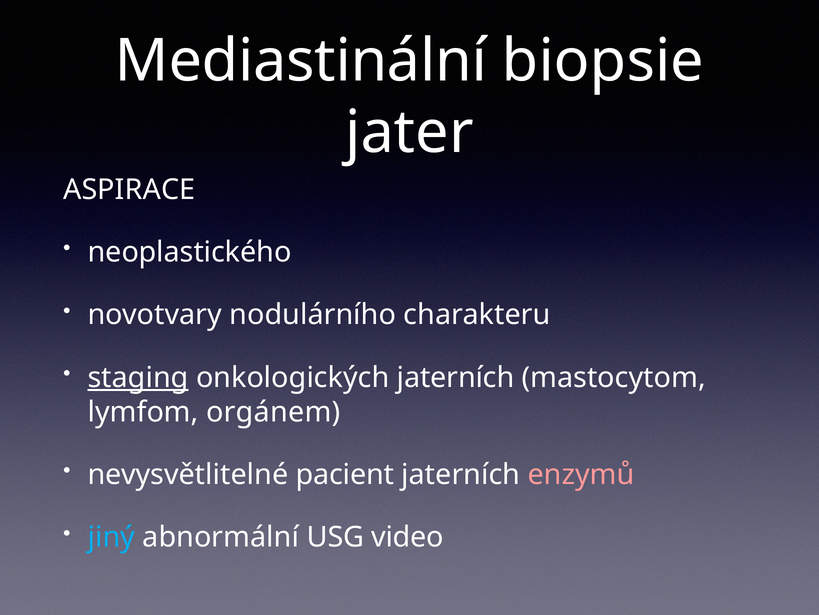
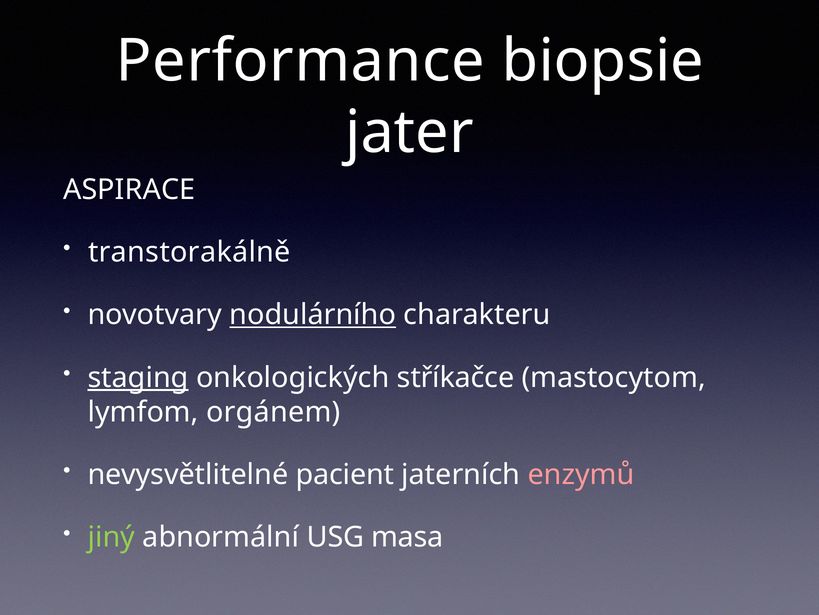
Mediastinální: Mediastinální -> Performance
neoplastického: neoplastického -> transtorakálně
nodulárního underline: none -> present
onkologických jaterních: jaterních -> stříkačce
jiný colour: light blue -> light green
video: video -> masa
